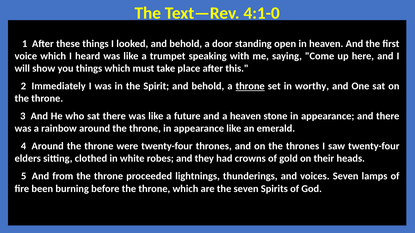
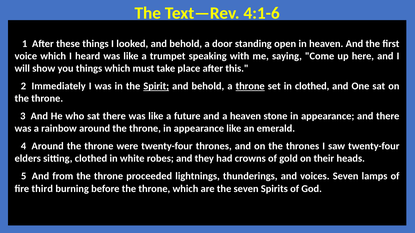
4:1-0: 4:1-0 -> 4:1-6
Spirit underline: none -> present
in worthy: worthy -> clothed
been: been -> third
